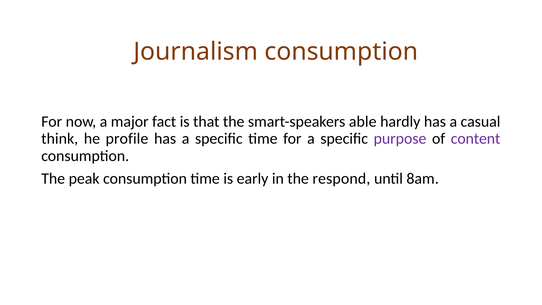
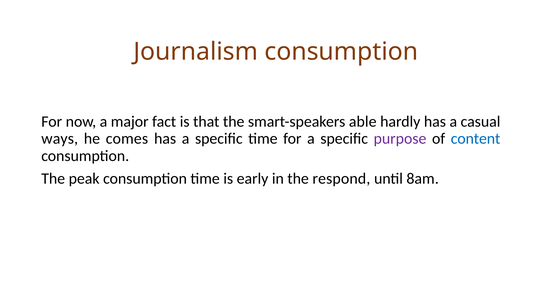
think: think -> ways
profile: profile -> comes
content colour: purple -> blue
